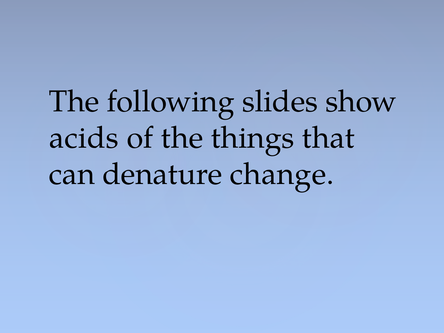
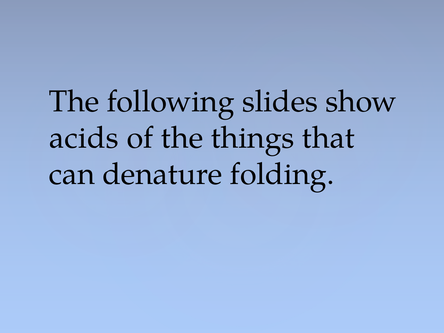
change: change -> folding
